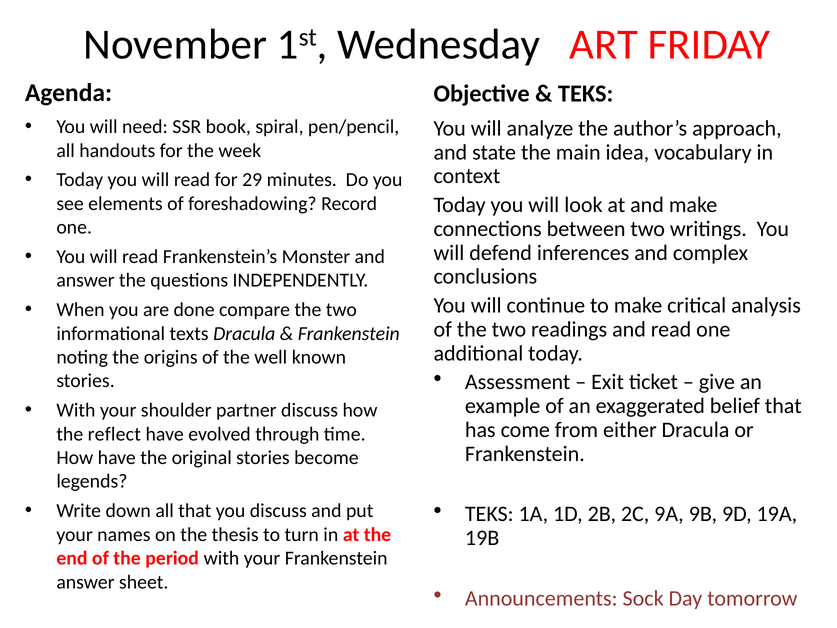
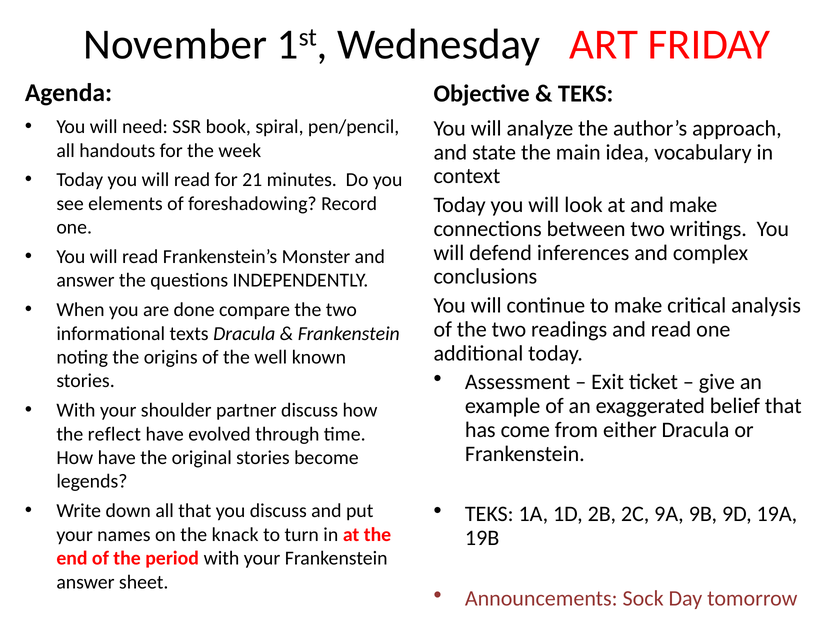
29: 29 -> 21
thesis: thesis -> knack
